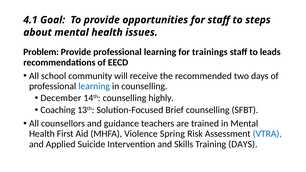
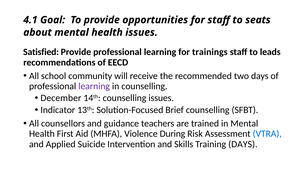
steps: steps -> seats
Problem: Problem -> Satisfied
learning at (94, 86) colour: blue -> purple
counselling highly: highly -> issues
Coaching: Coaching -> Indicator
Spring: Spring -> During
